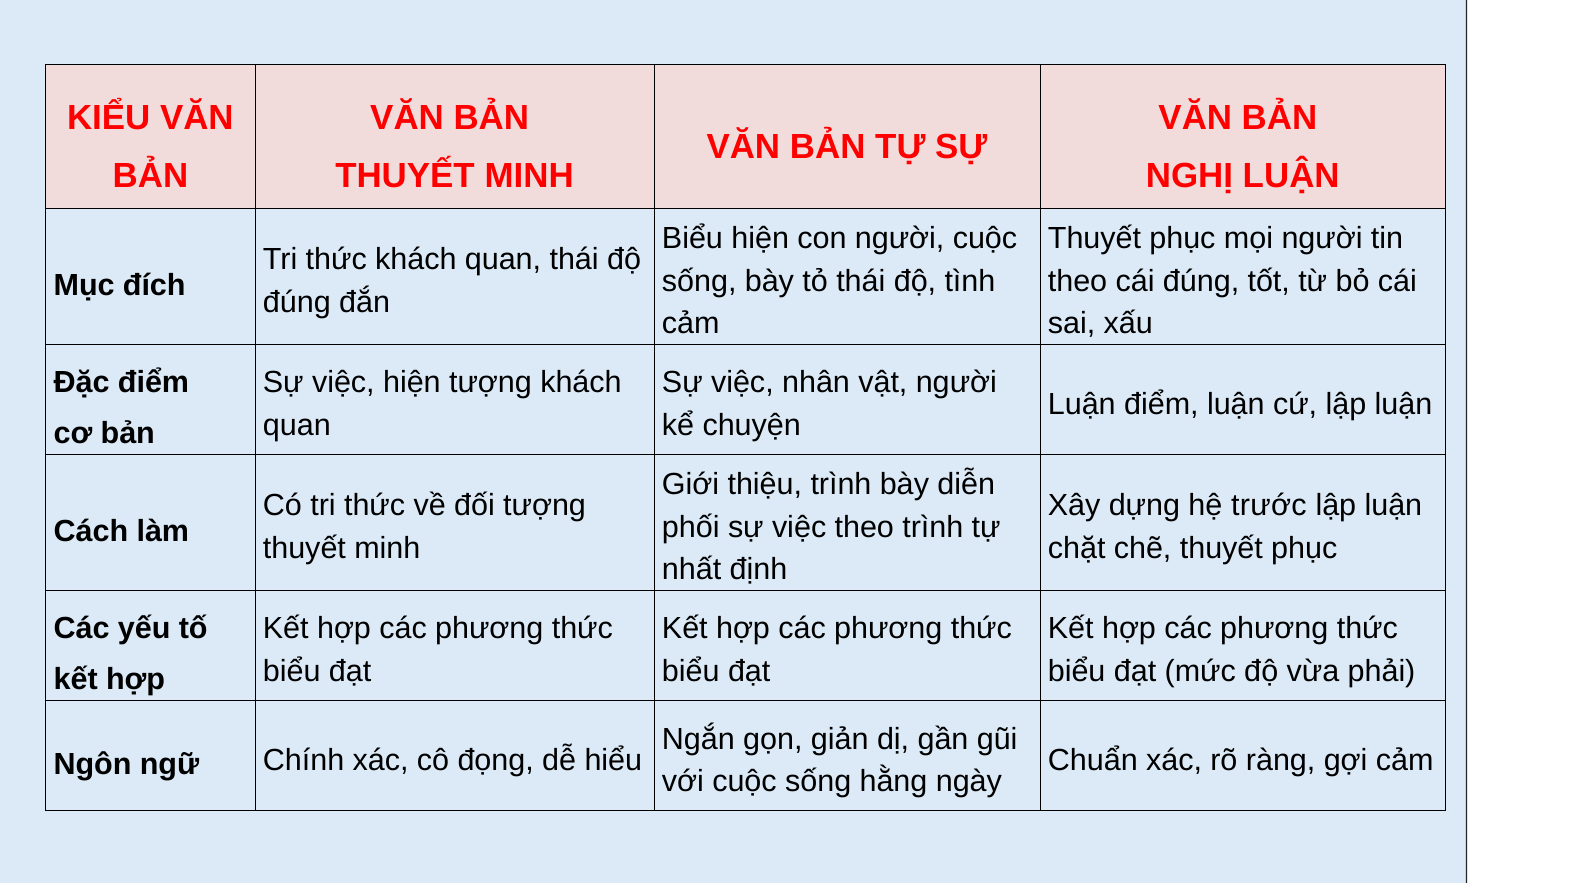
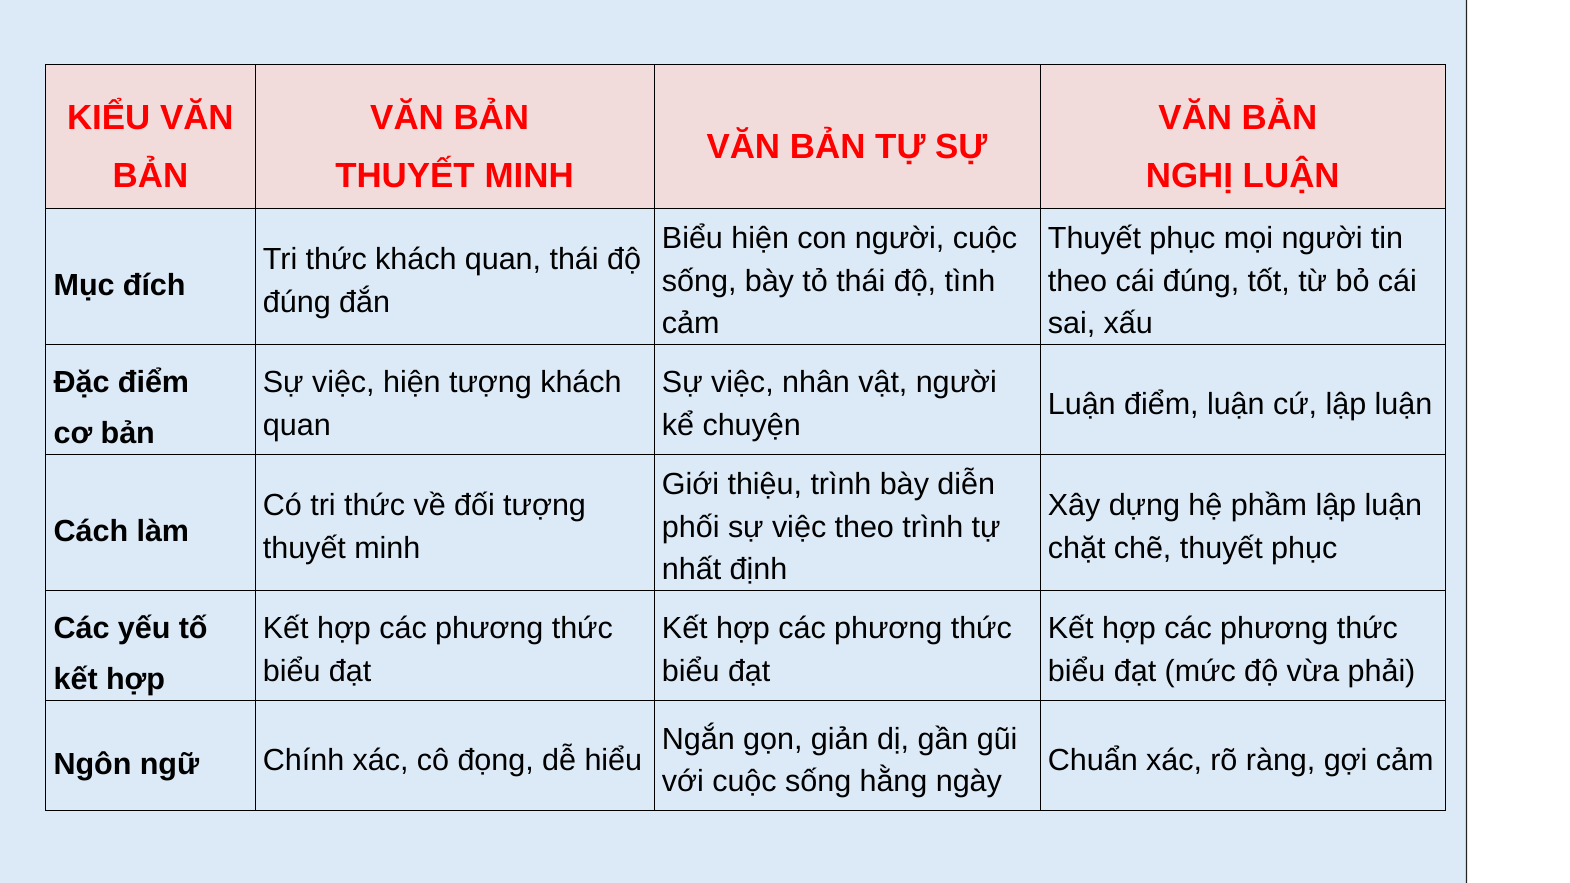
trước: trước -> phầm
